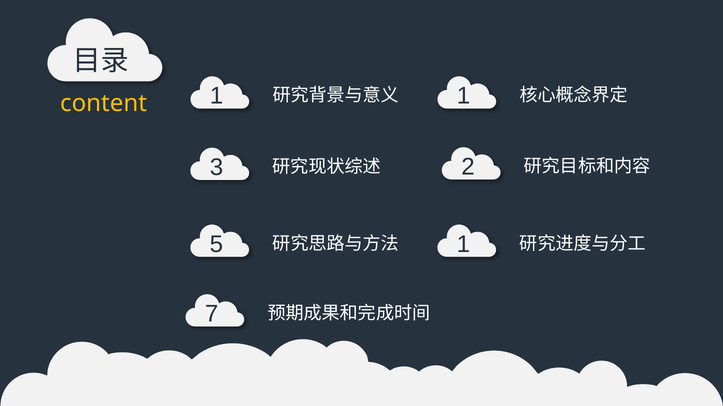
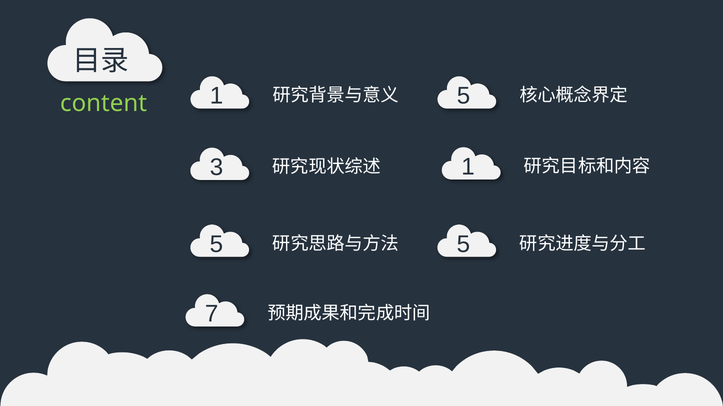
1 1: 1 -> 5
content colour: yellow -> light green
3 2: 2 -> 1
5 1: 1 -> 5
